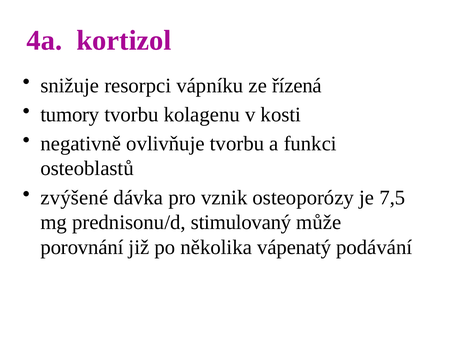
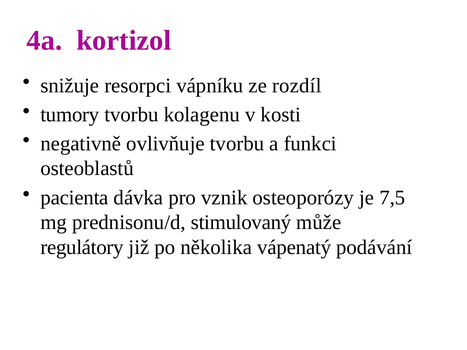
řízená: řízená -> rozdíl
zvýšené: zvýšené -> pacienta
porovnání: porovnání -> regulátory
